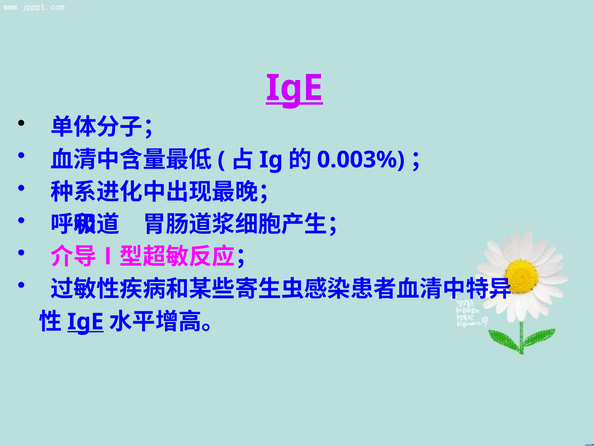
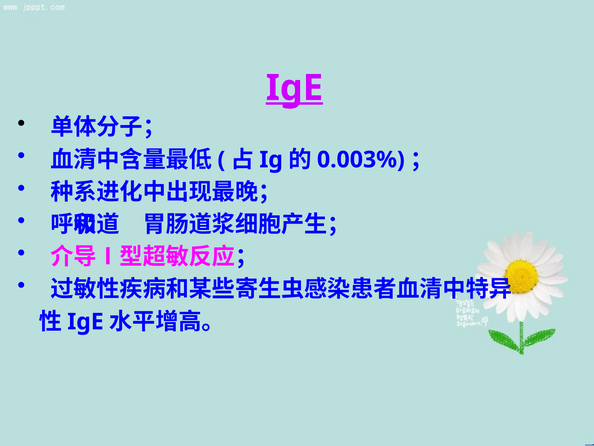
IgE at (86, 321) underline: present -> none
